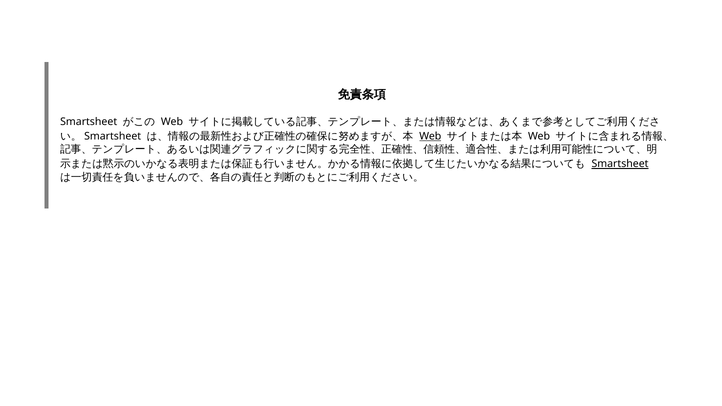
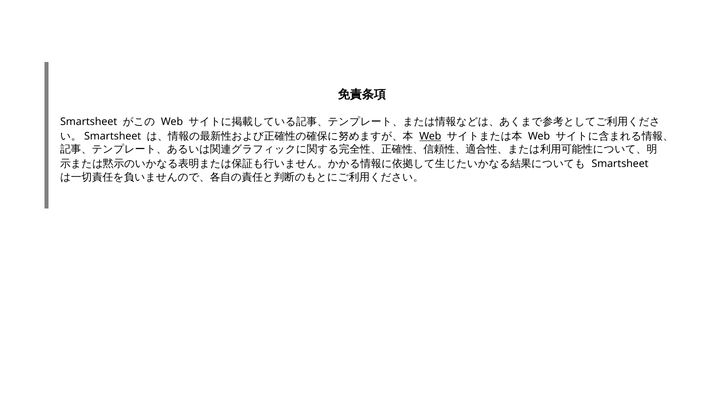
Smartsheet at (620, 164) underline: present -> none
